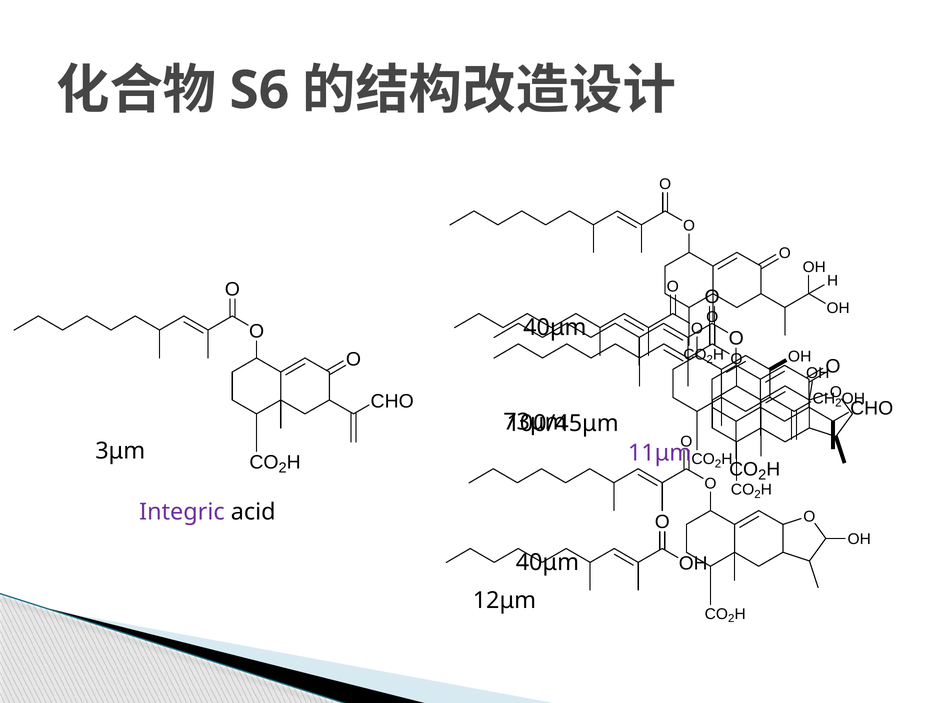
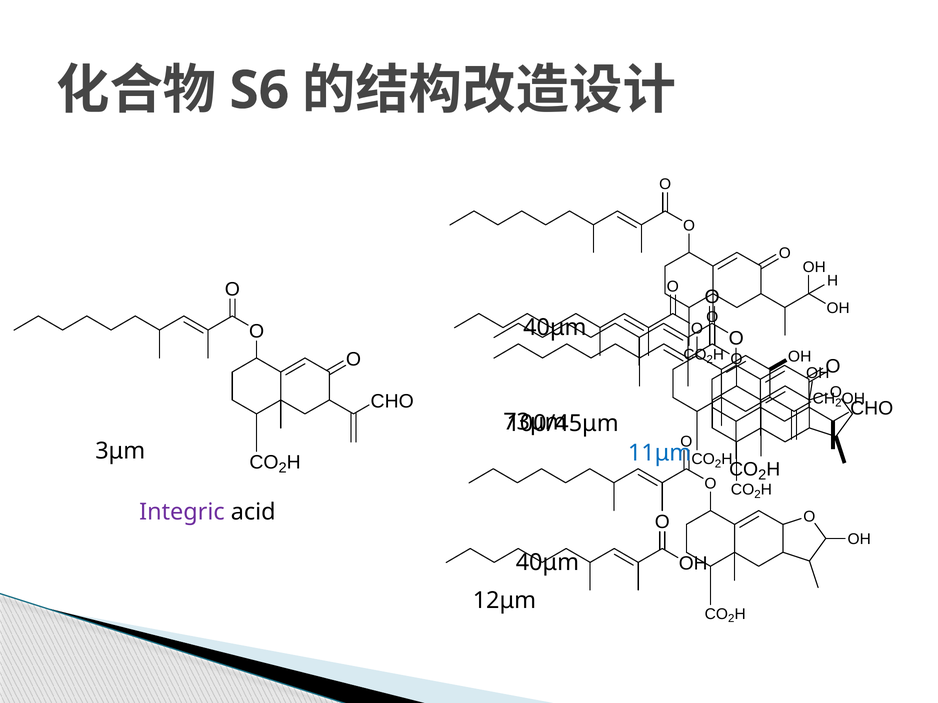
11μm colour: purple -> blue
